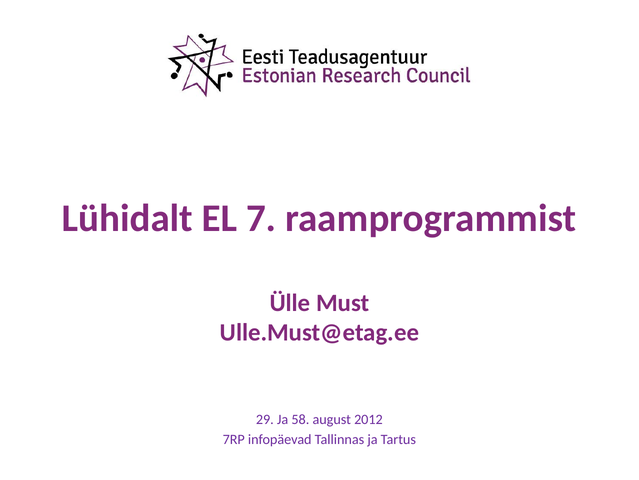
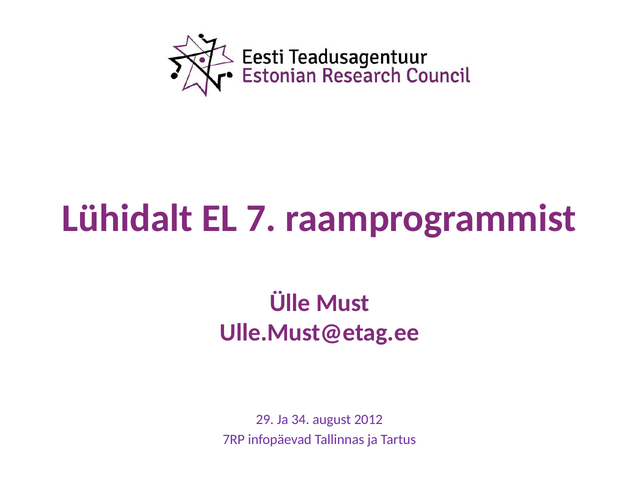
58: 58 -> 34
